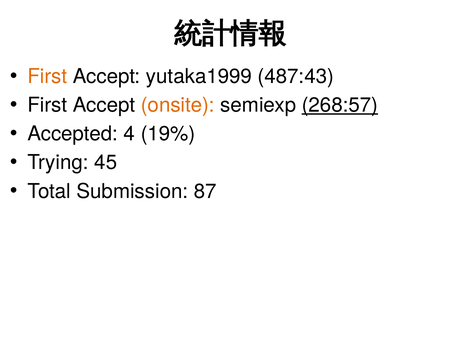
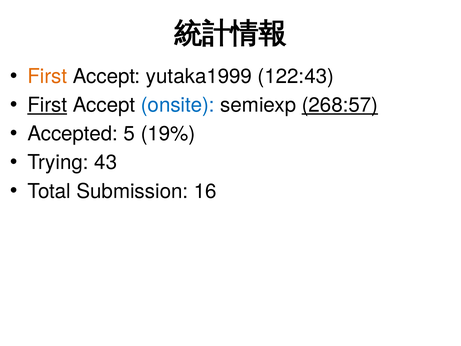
487:43: 487:43 -> 122:43
First at (47, 105) underline: none -> present
onsite colour: orange -> blue
4: 4 -> 5
45: 45 -> 43
87: 87 -> 16
